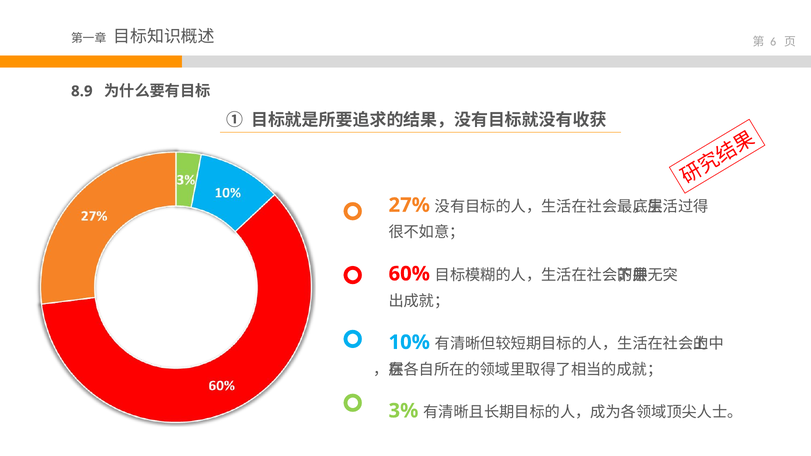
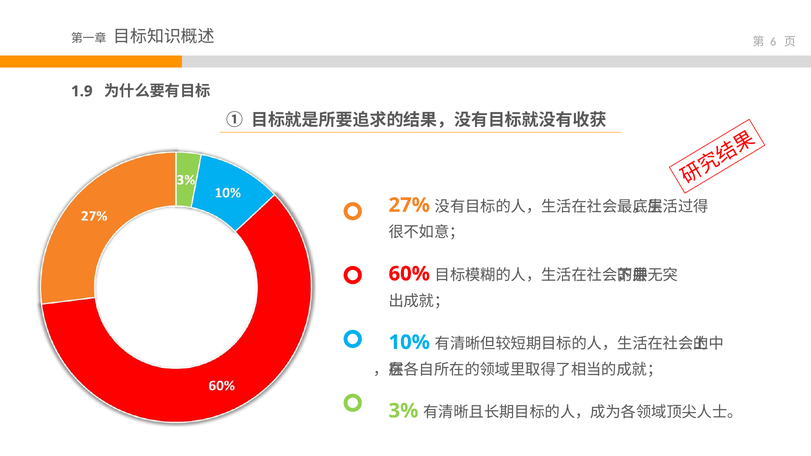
8.9: 8.9 -> 1.9
